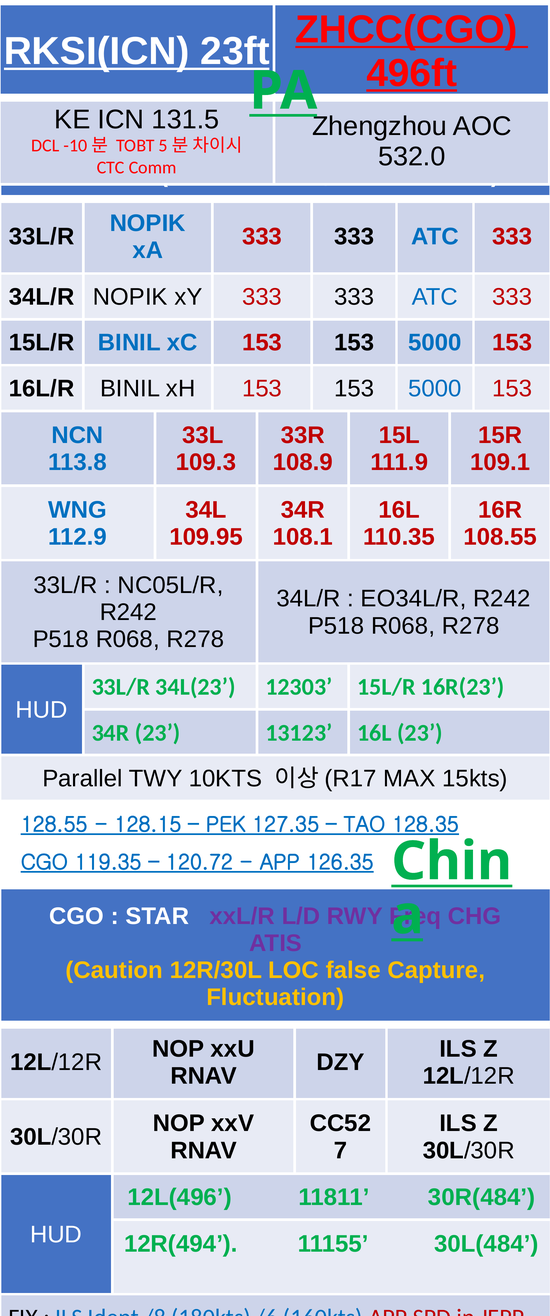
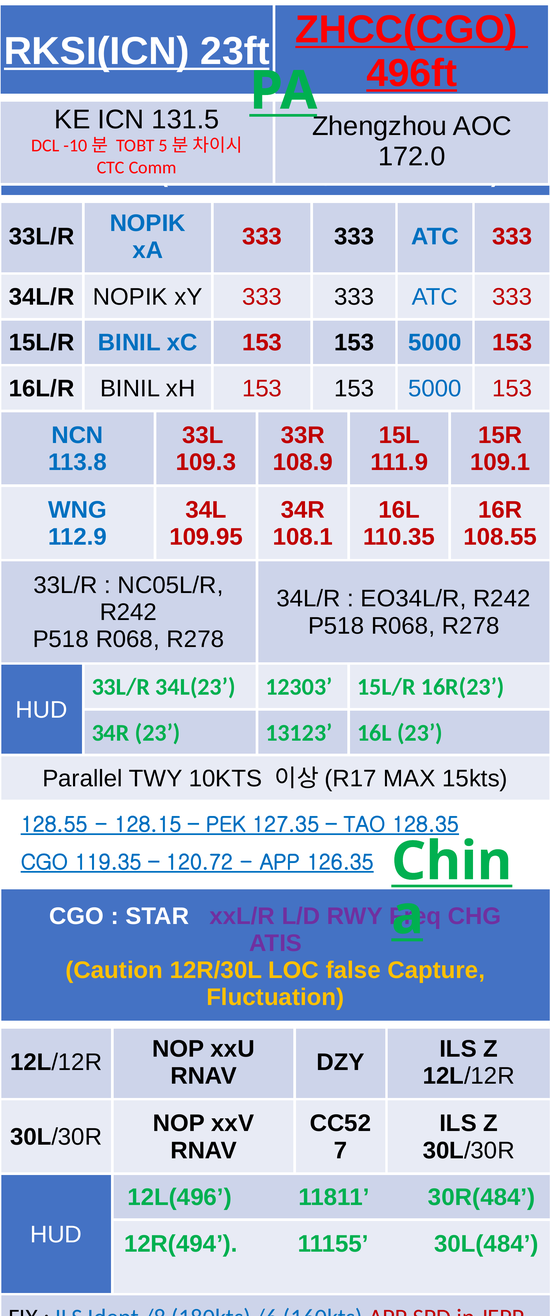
532.0: 532.0 -> 172.0
